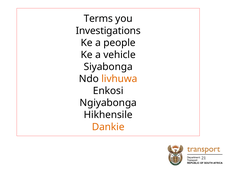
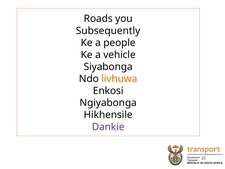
Terms: Terms -> Roads
Investigations: Investigations -> Subsequently
Dankie colour: orange -> purple
